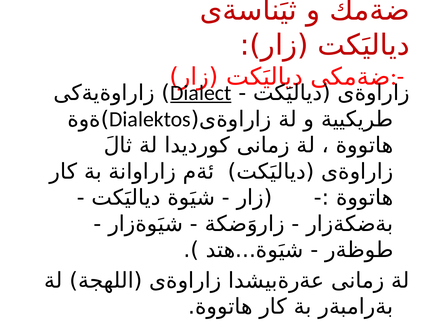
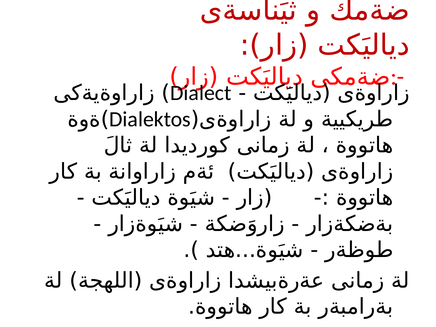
Dialect underline: present -> none
